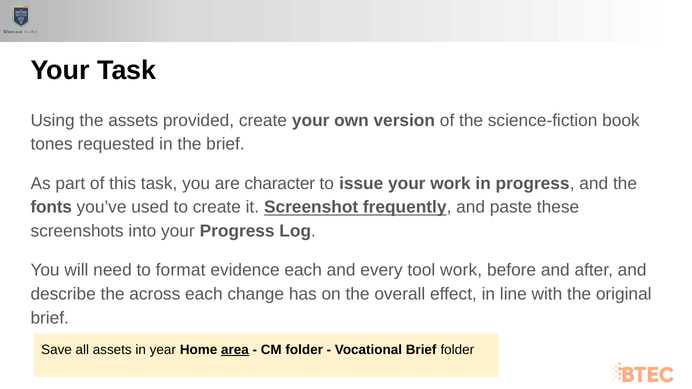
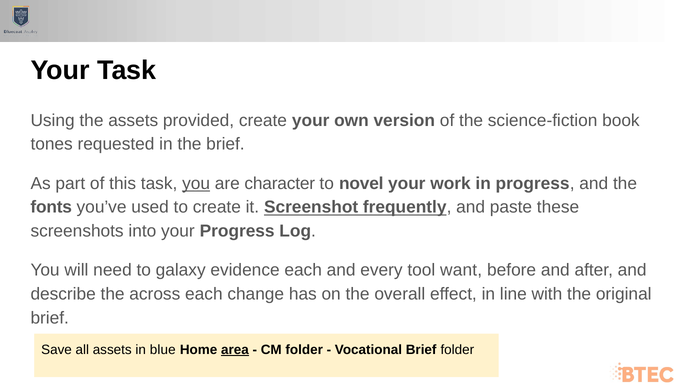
you at (196, 183) underline: none -> present
issue: issue -> novel
format: format -> galaxy
tool work: work -> want
year: year -> blue
